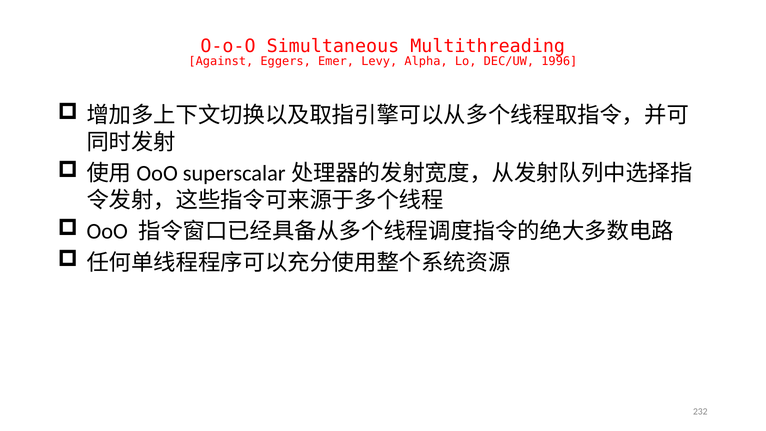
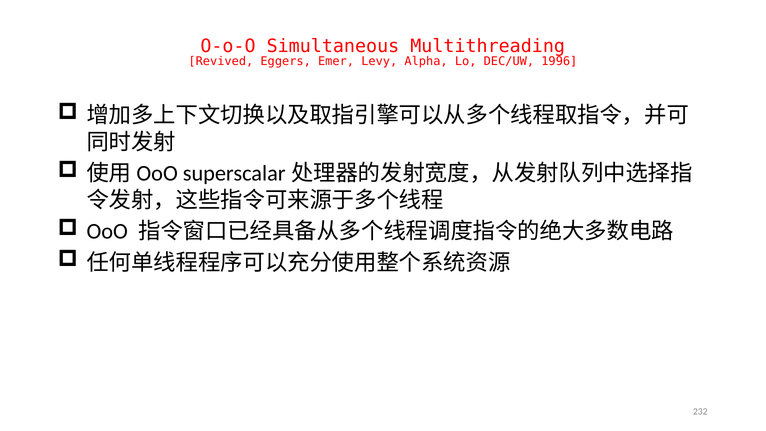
Against: Against -> Revived
